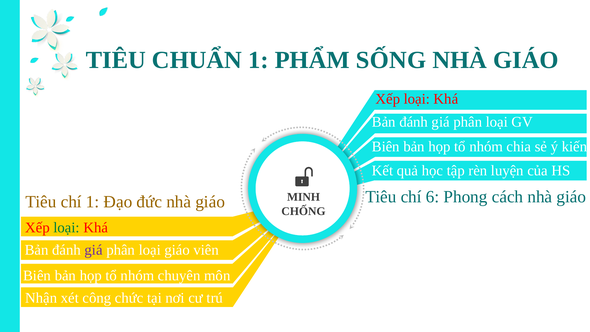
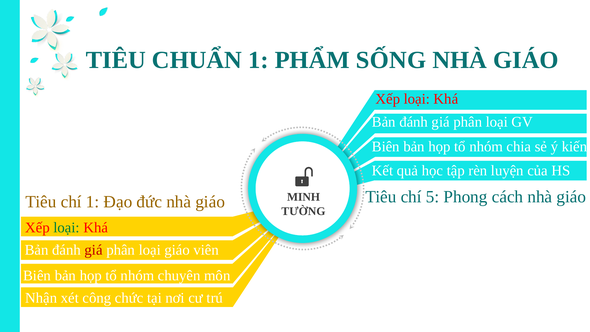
6: 6 -> 5
CHỐNG: CHỐNG -> TƯỜNG
giá at (94, 250) colour: purple -> red
